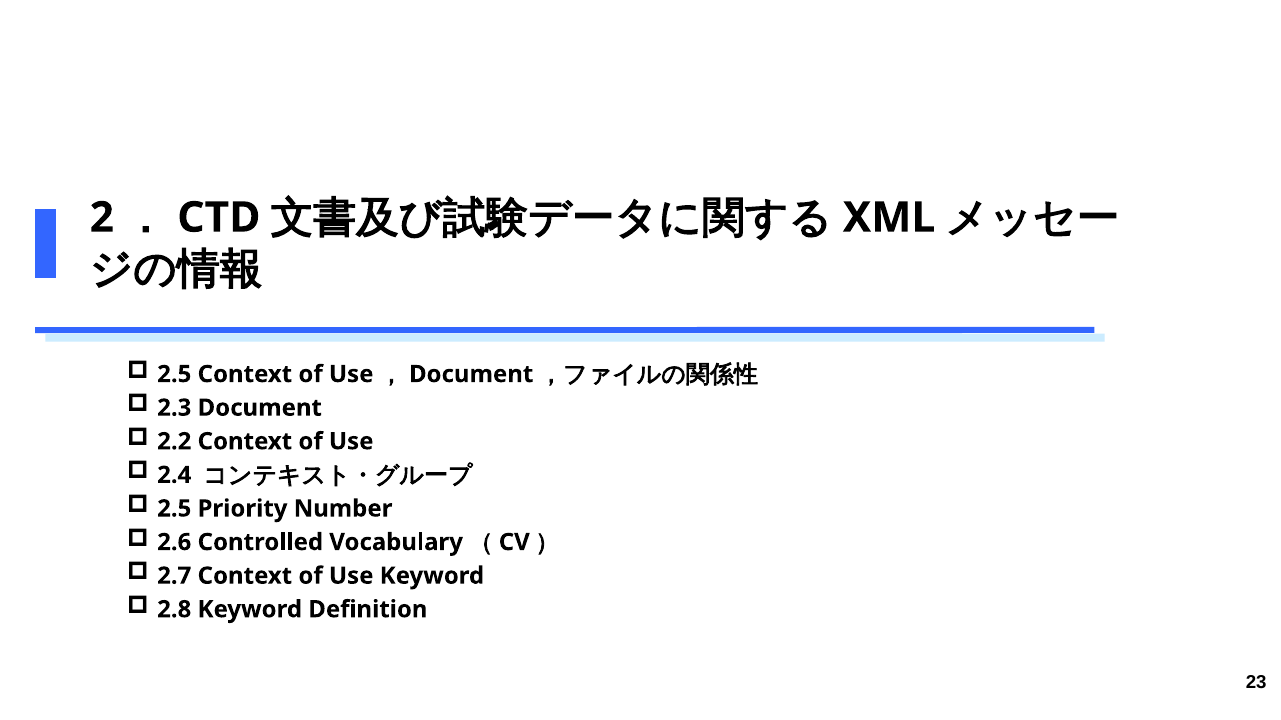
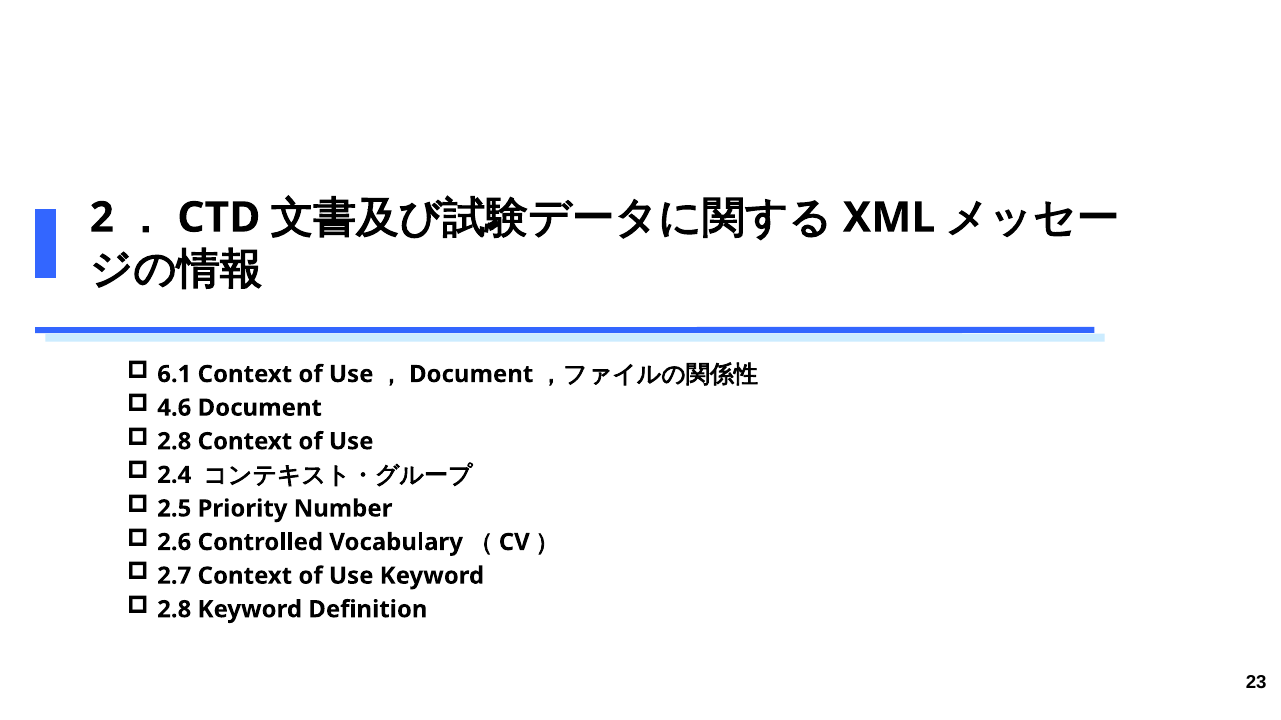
2.5 at (174, 374): 2.5 -> 6.1
2.3: 2.3 -> 4.6
2.2 at (174, 442): 2.2 -> 2.8
